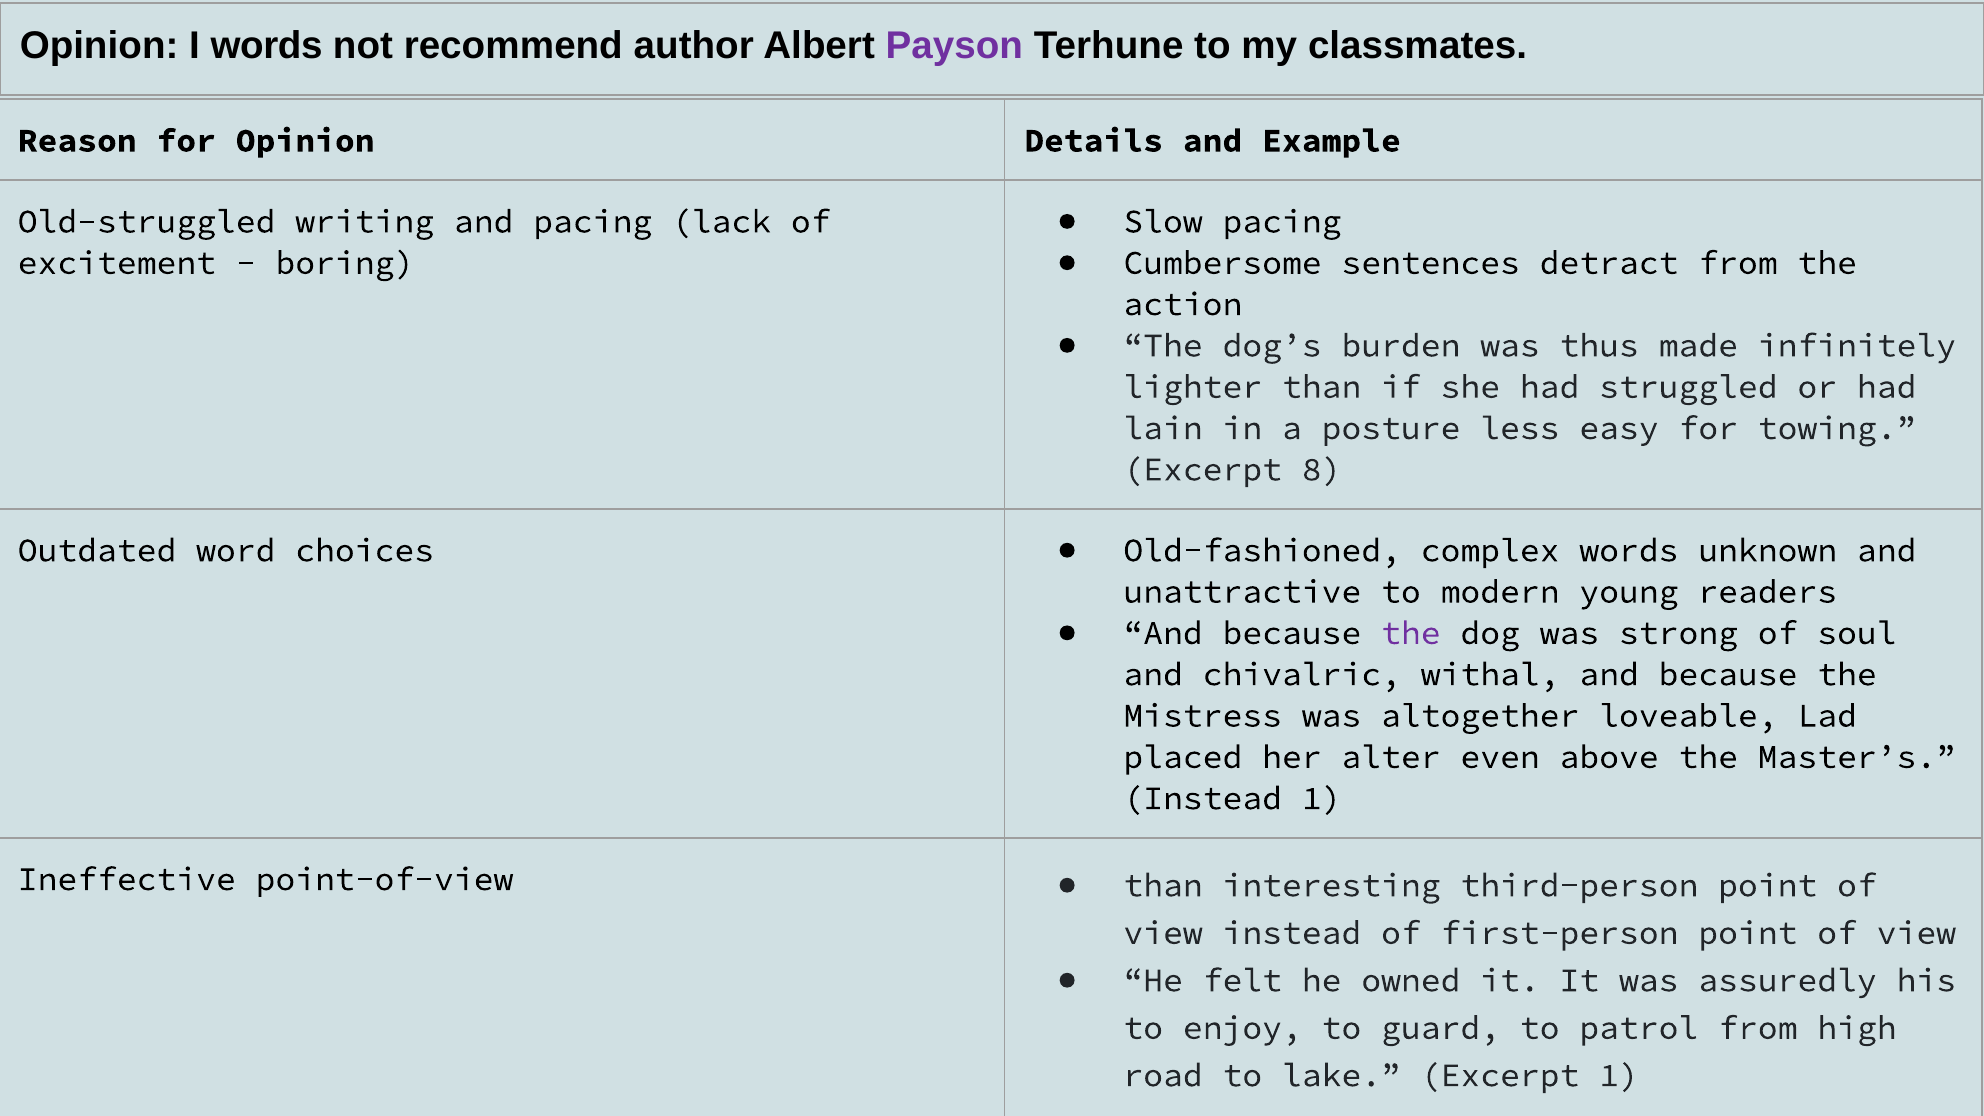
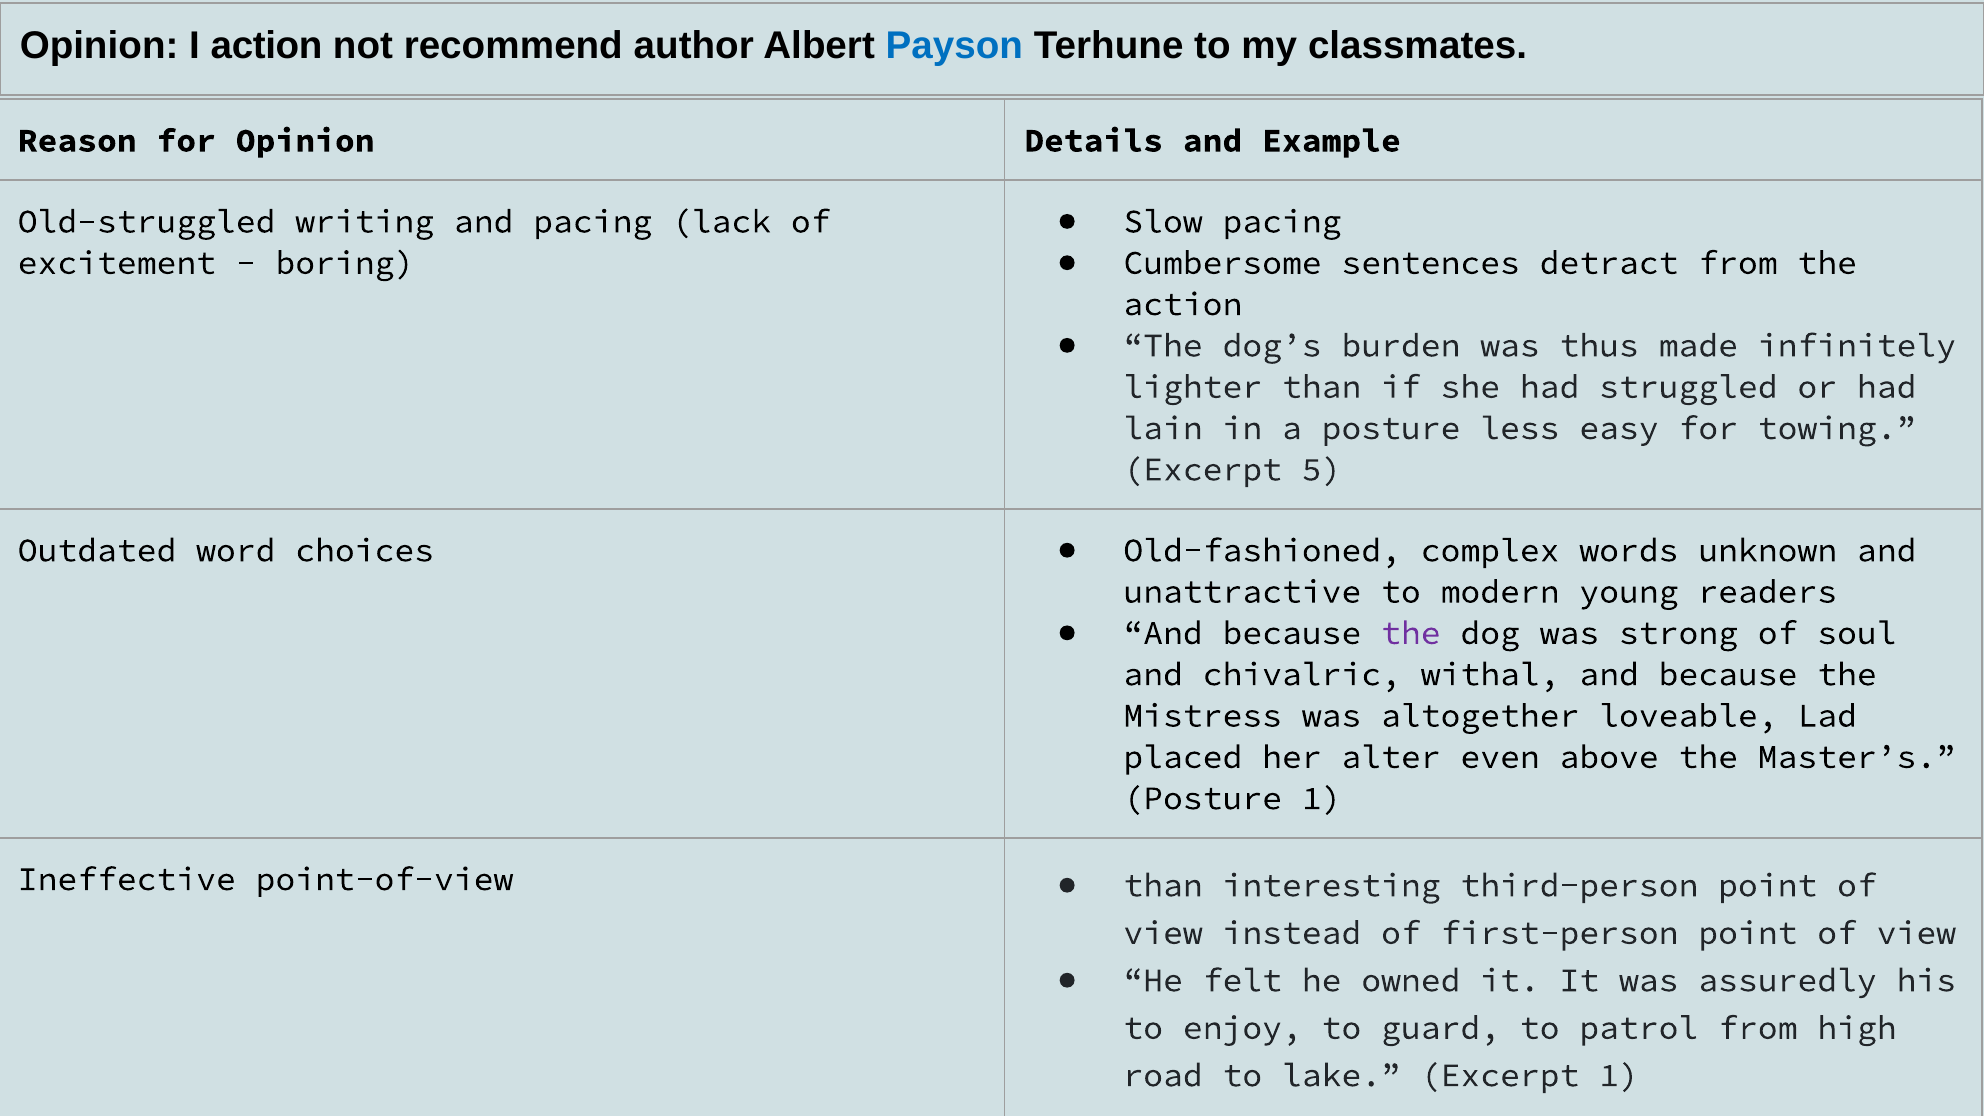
I words: words -> action
Payson colour: purple -> blue
8: 8 -> 5
Instead at (1203, 798): Instead -> Posture
